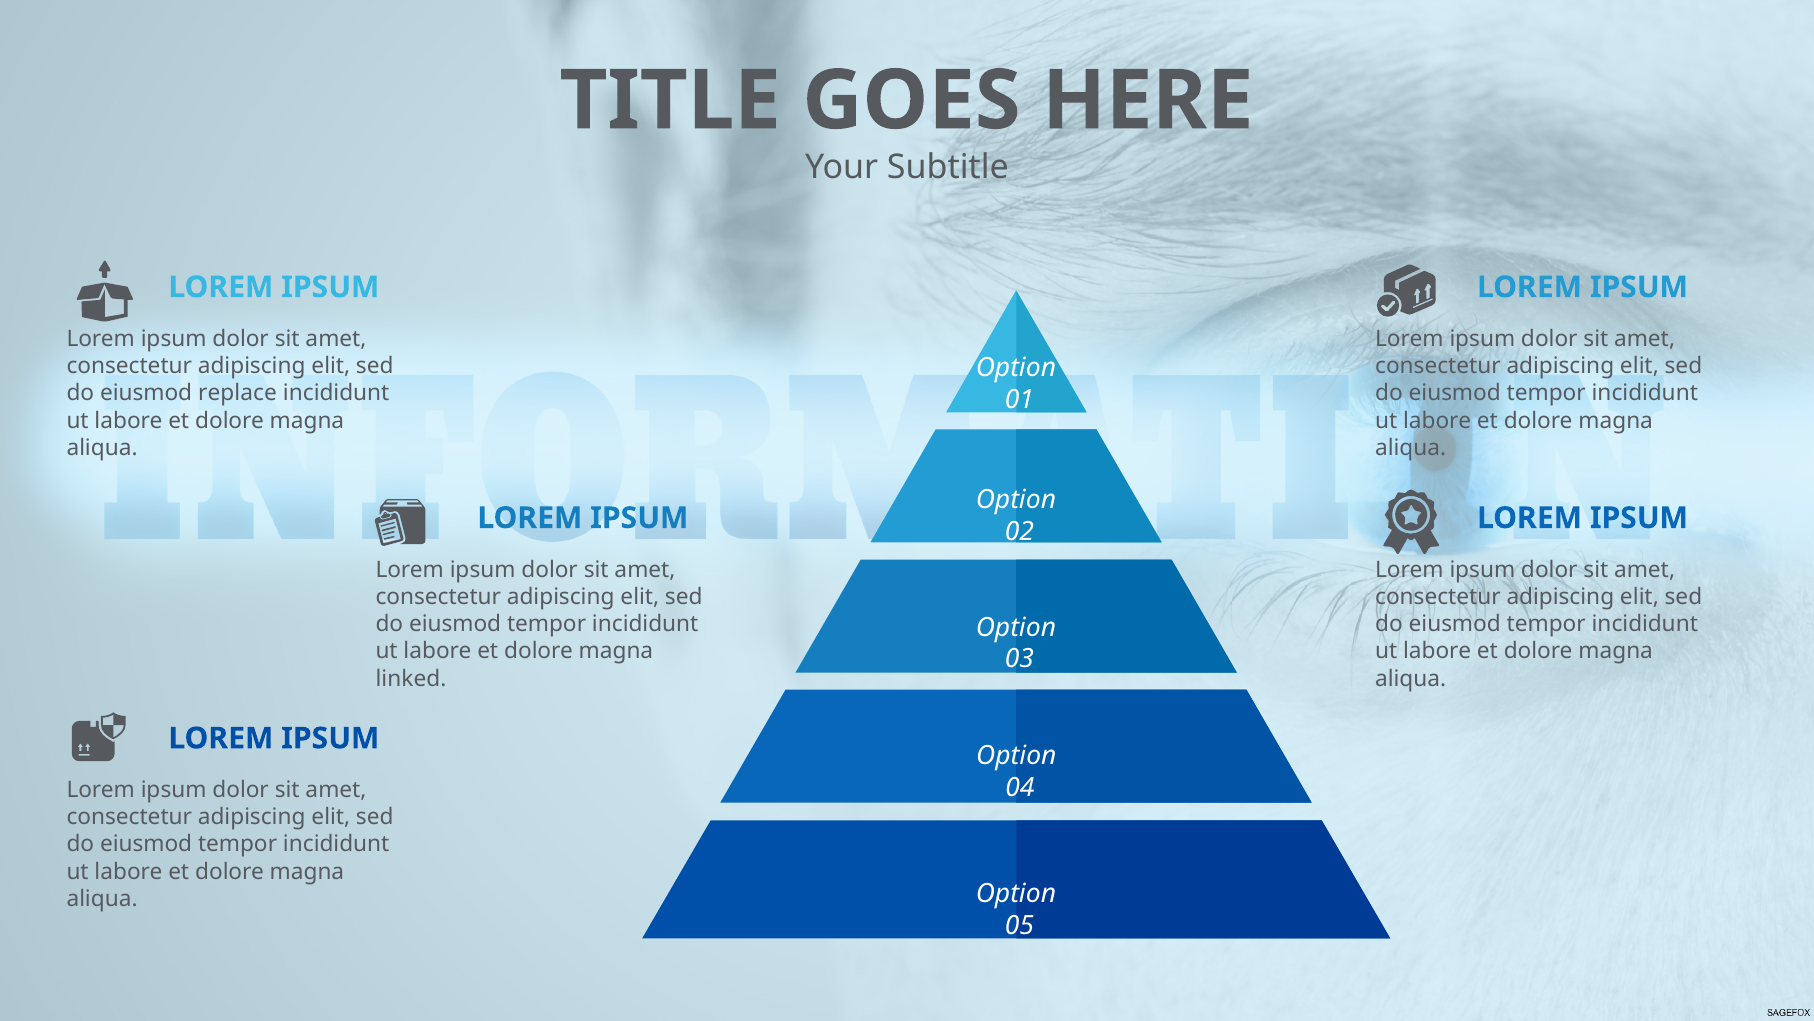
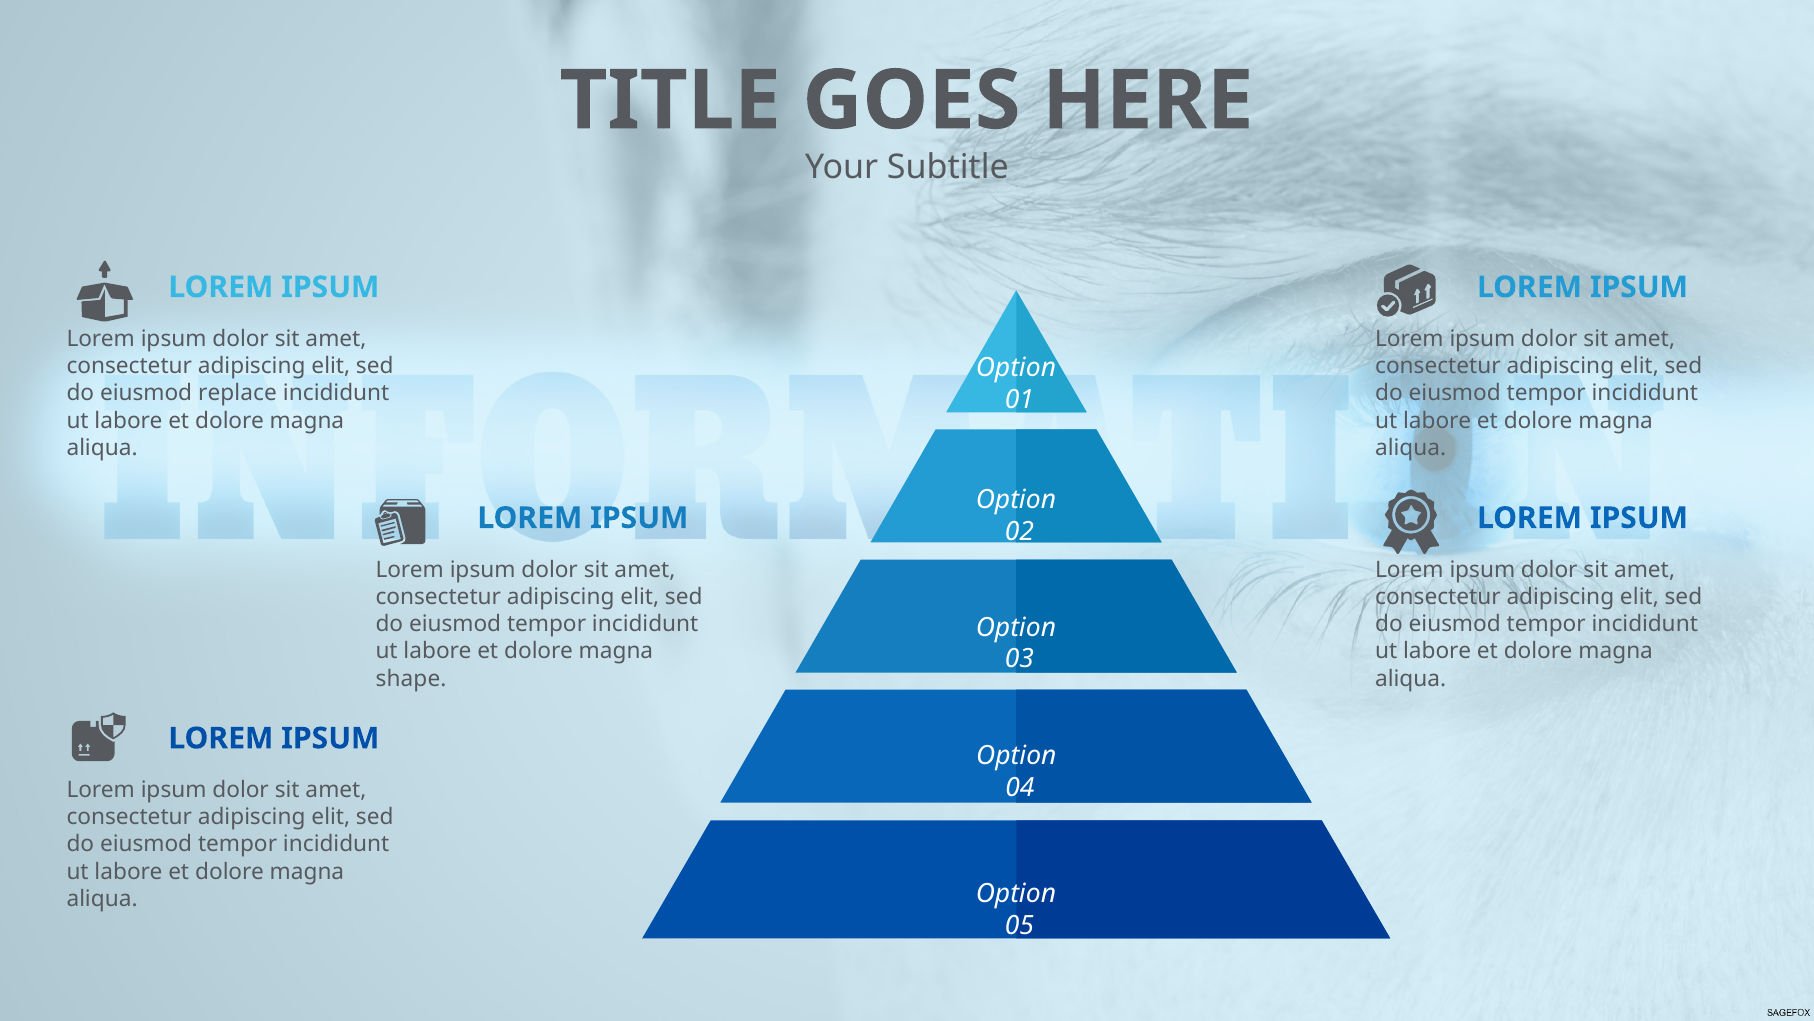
linked: linked -> shape
